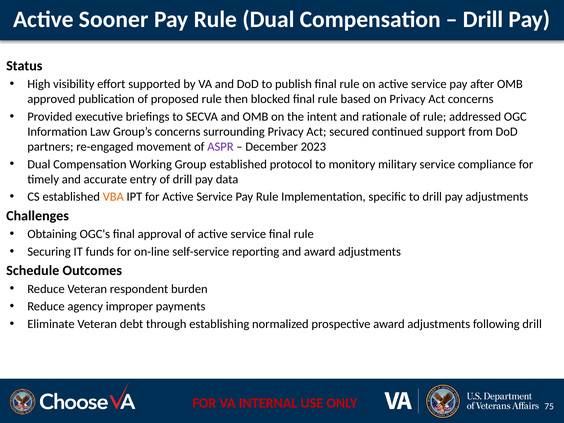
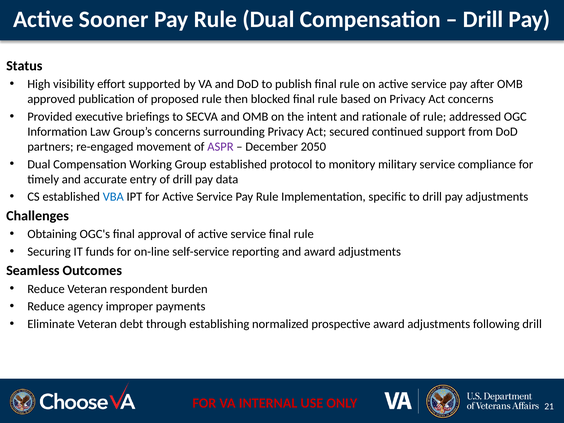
2023: 2023 -> 2050
VBA colour: orange -> blue
Schedule: Schedule -> Seamless
75: 75 -> 21
